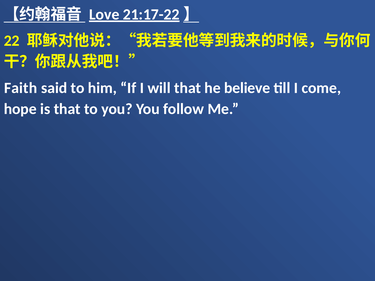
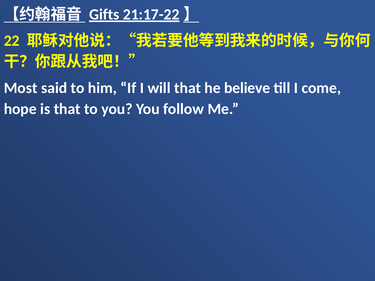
Love: Love -> Gifts
Faith: Faith -> Most
